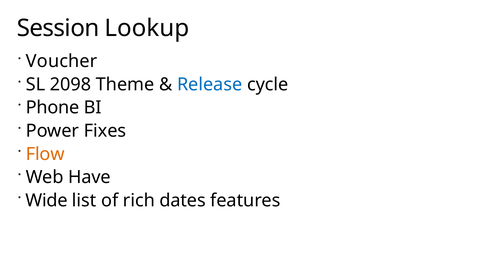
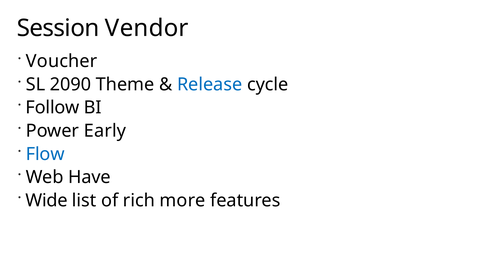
Lookup: Lookup -> Vendor
2098: 2098 -> 2090
Phone: Phone -> Follow
Fixes: Fixes -> Early
Flow colour: orange -> blue
dates: dates -> more
